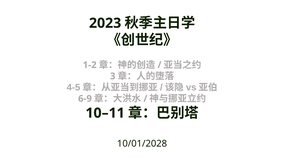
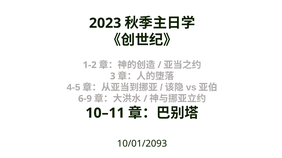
10/01/2028: 10/01/2028 -> 10/01/2093
